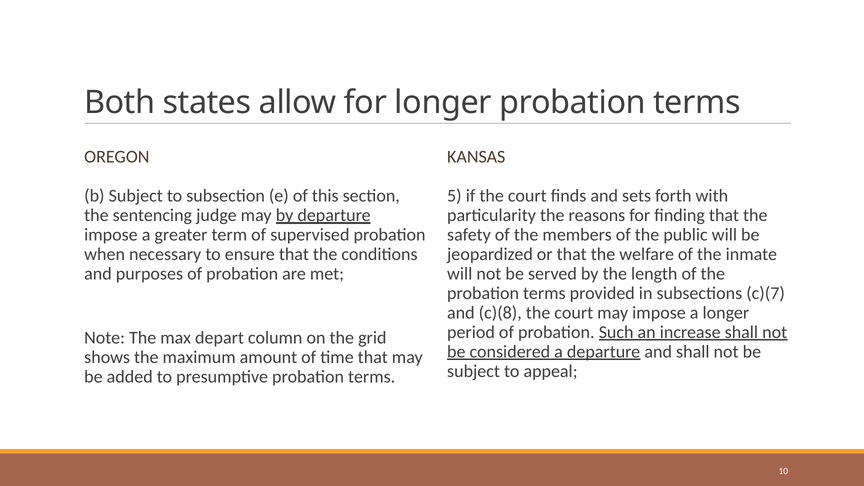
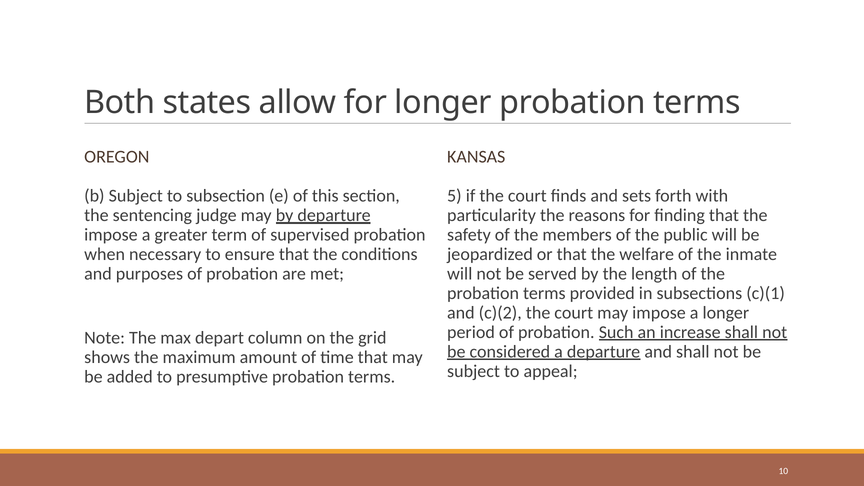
c)(7: c)(7 -> c)(1
c)(8: c)(8 -> c)(2
